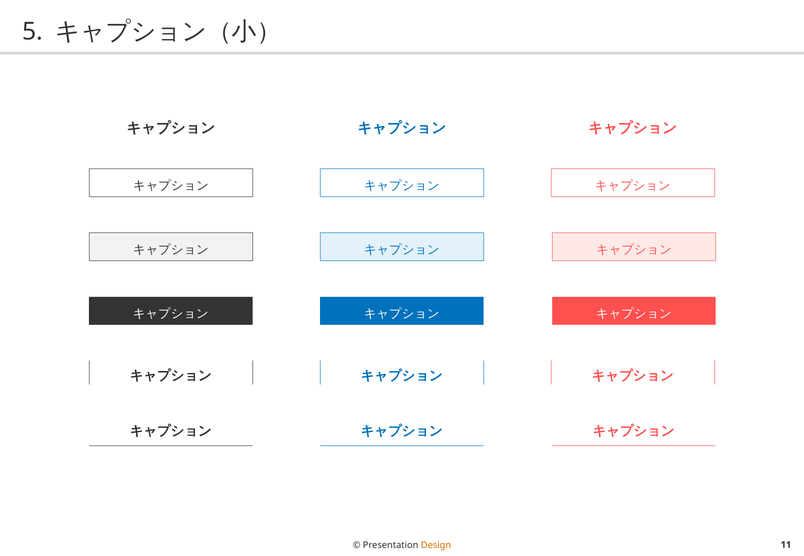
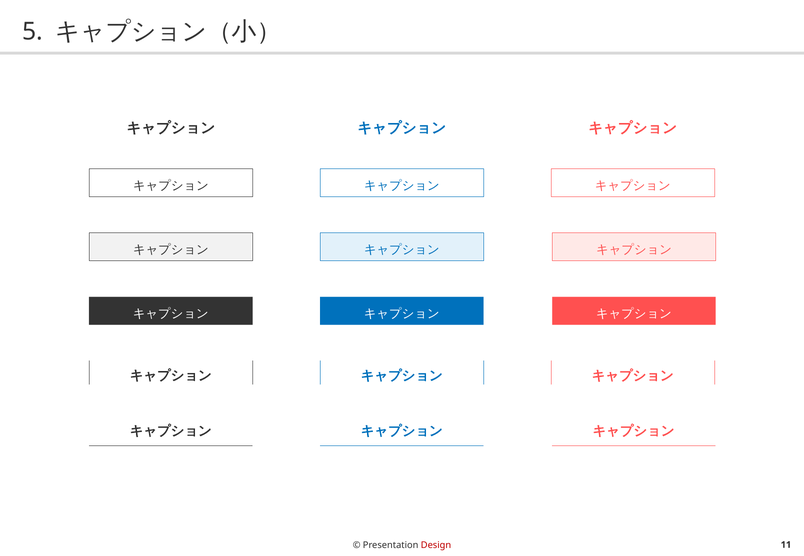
Design colour: orange -> red
